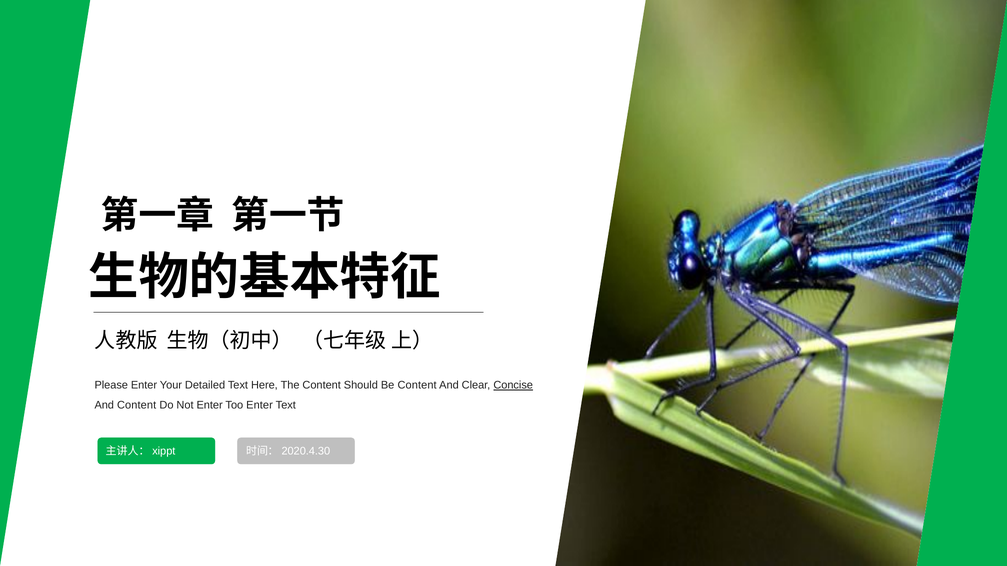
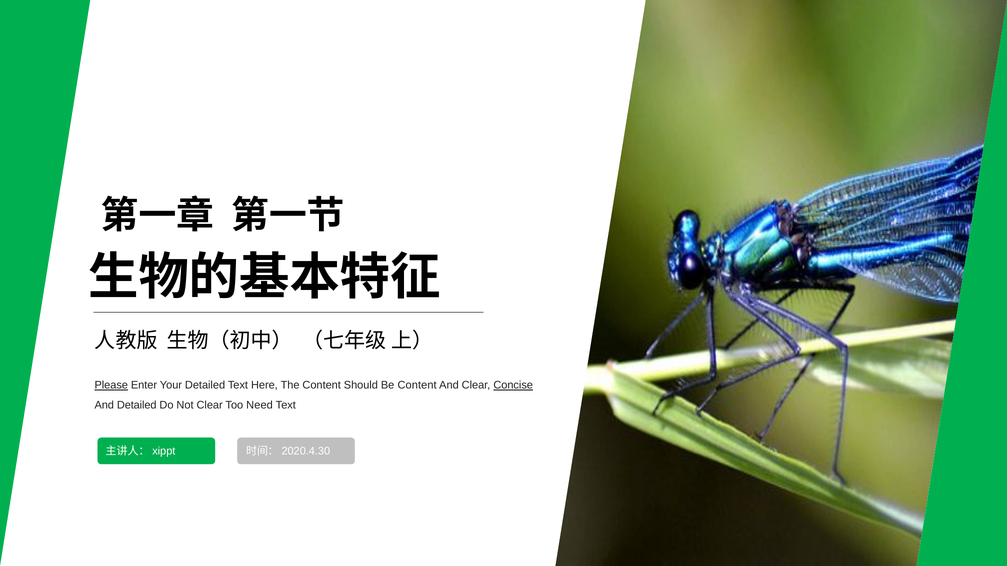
Please underline: none -> present
And Content: Content -> Detailed
Not Enter: Enter -> Clear
Too Enter: Enter -> Need
